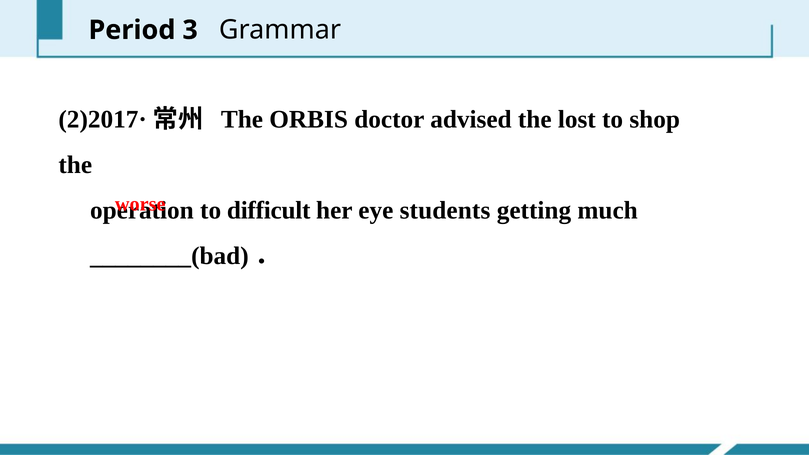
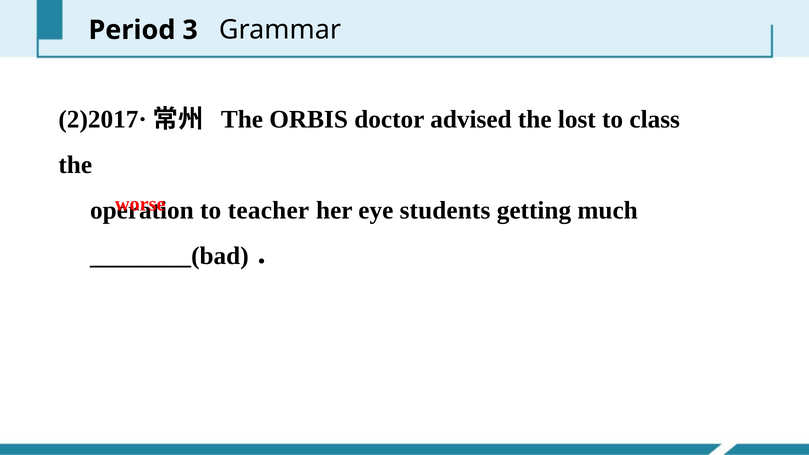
shop: shop -> class
difficult: difficult -> teacher
